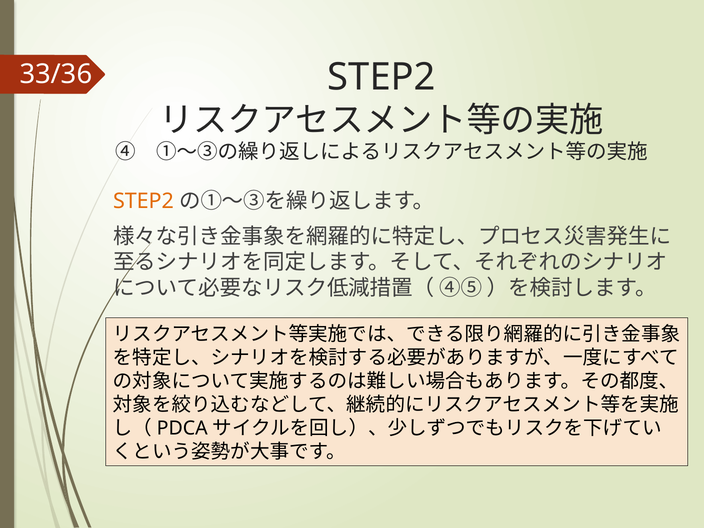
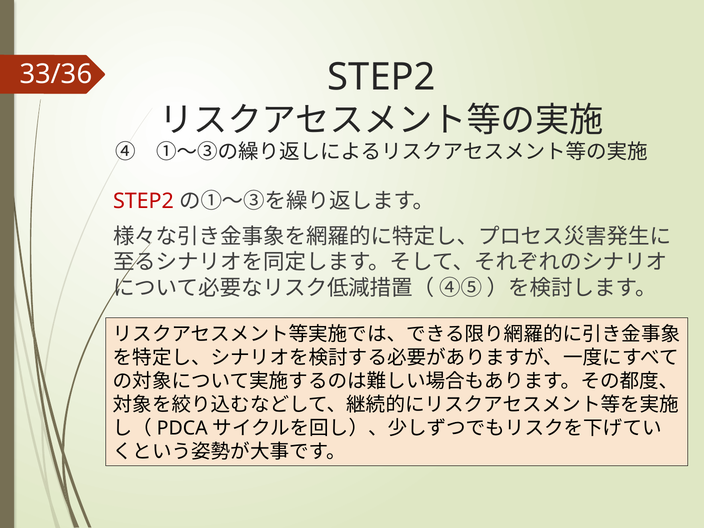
STEP2 at (143, 201) colour: orange -> red
